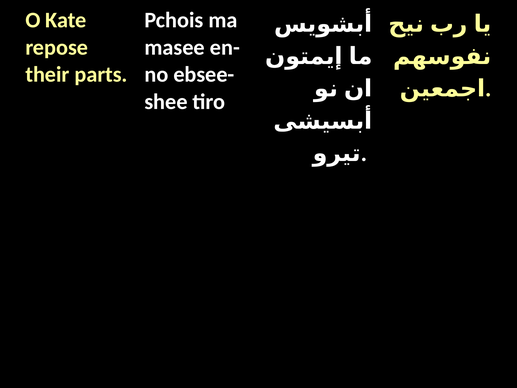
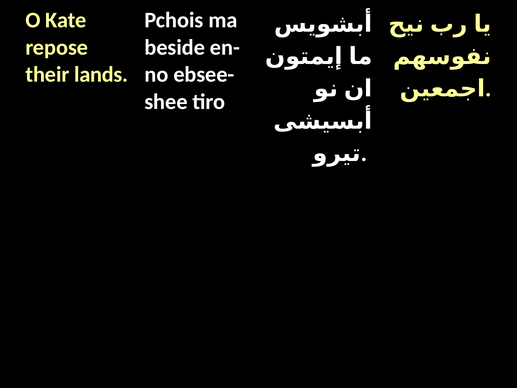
masee: masee -> beside
parts: parts -> lands
